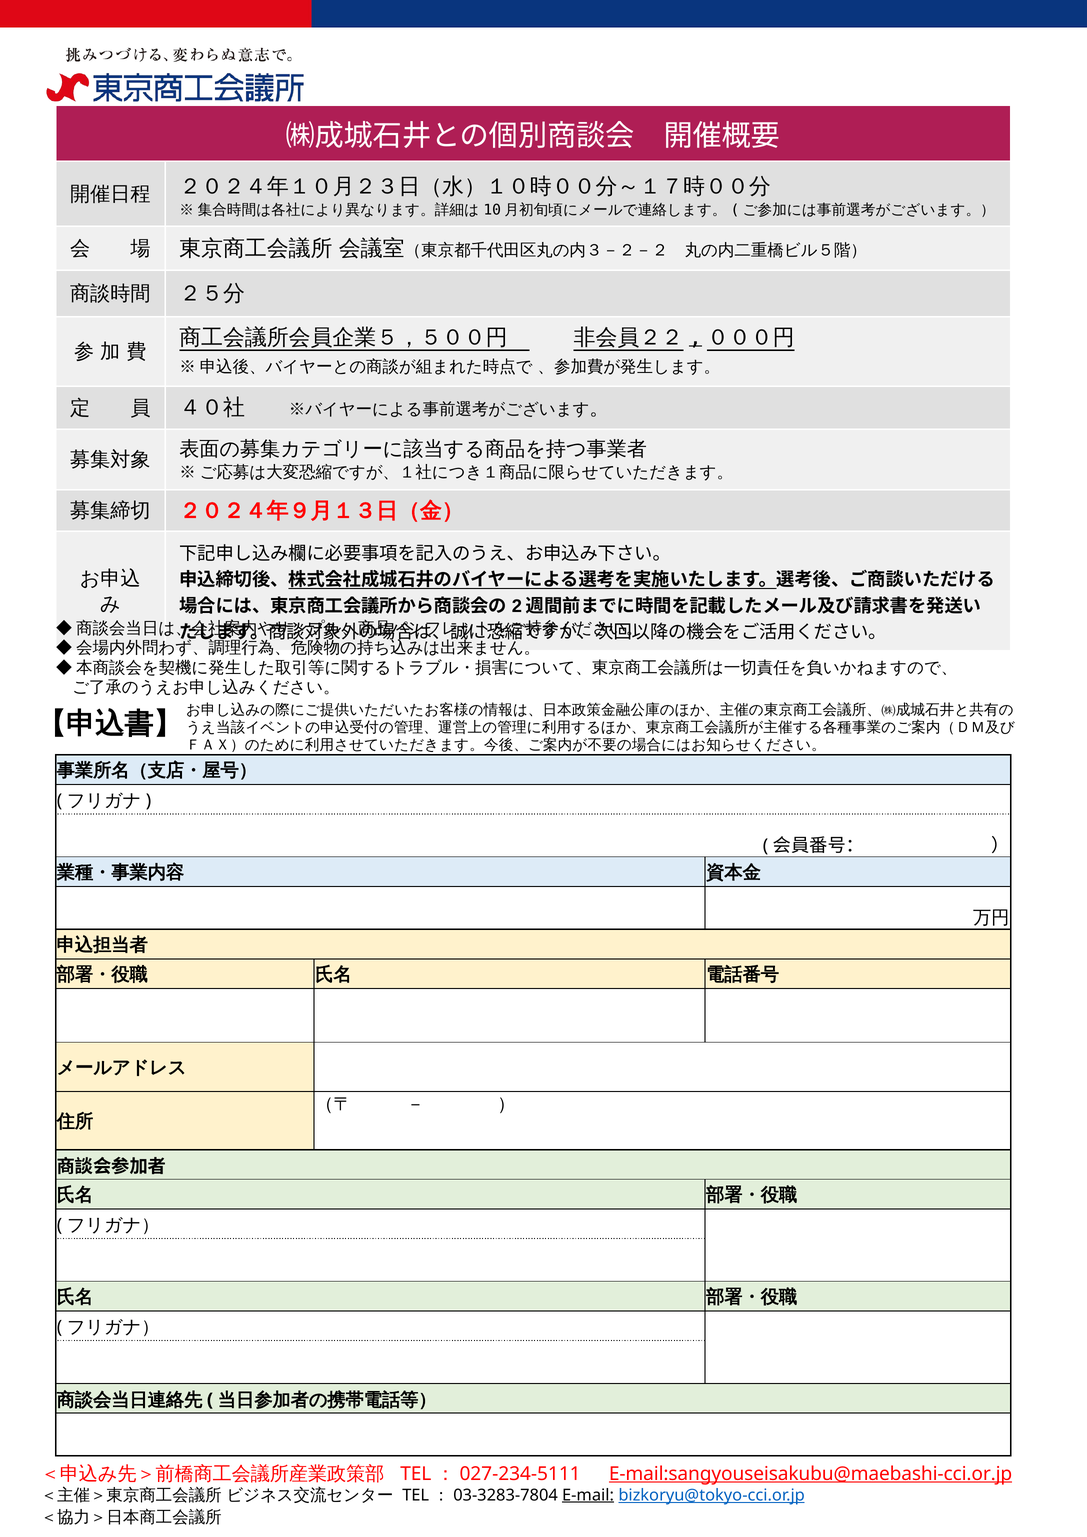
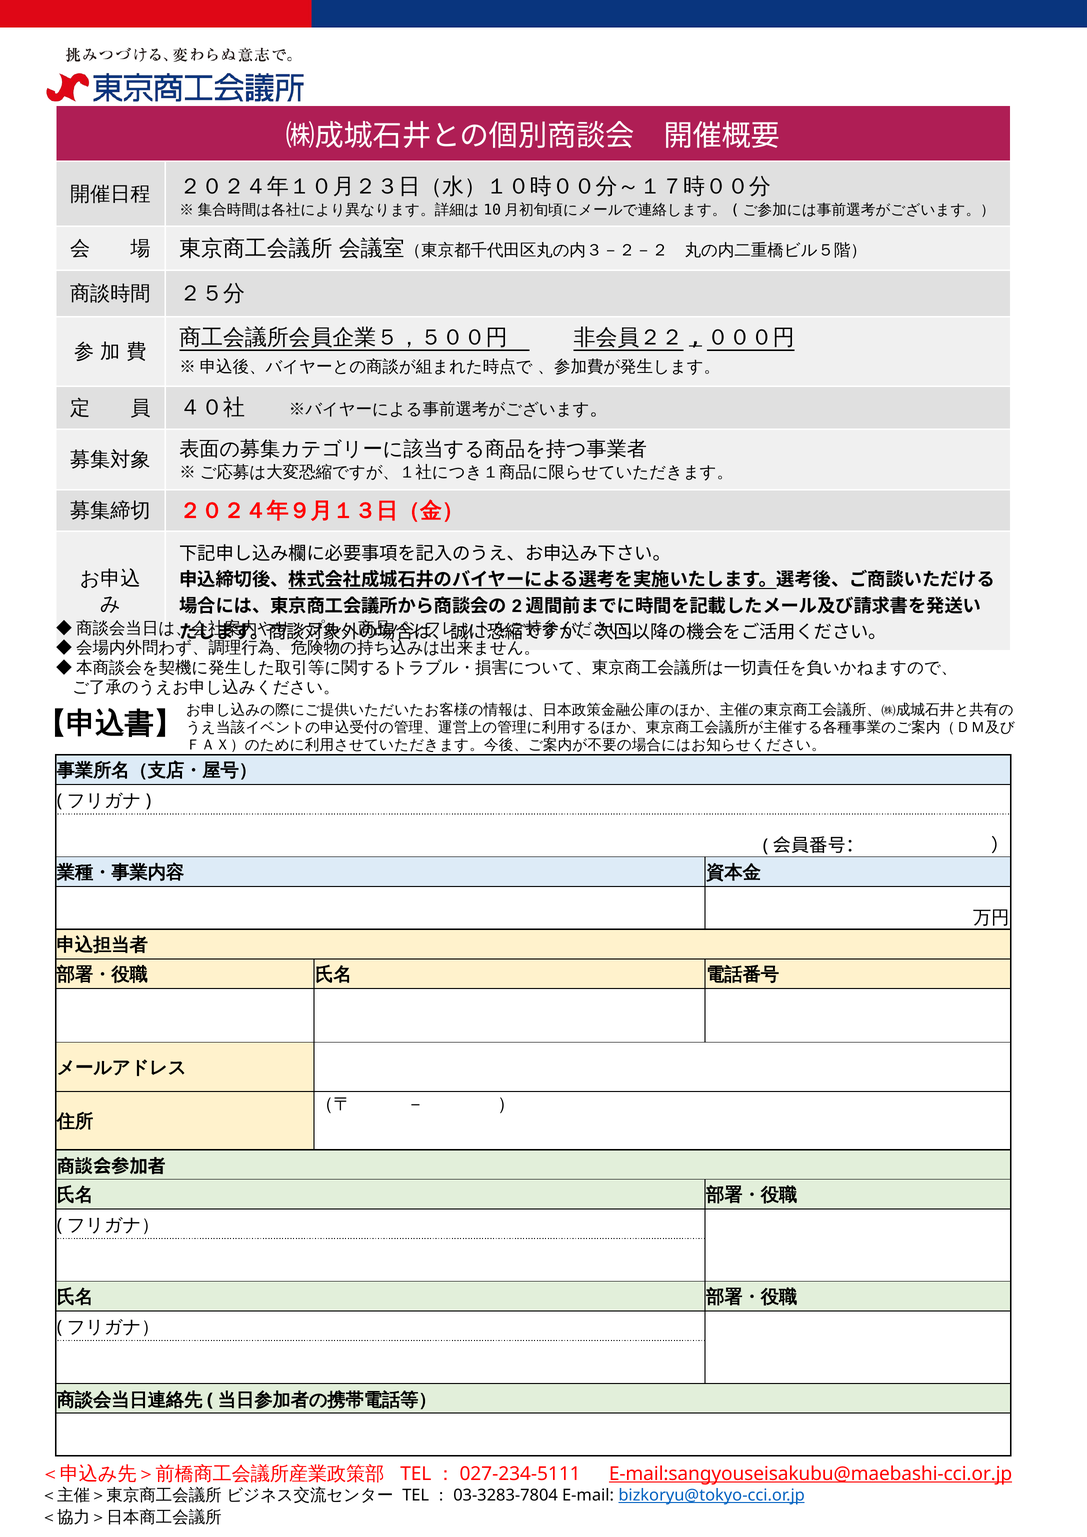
E-mail underline: present -> none
